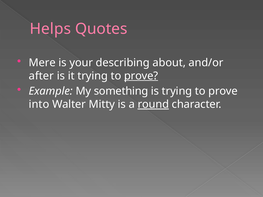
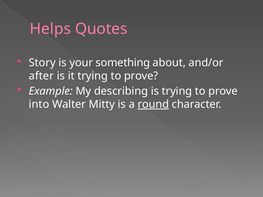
Mere: Mere -> Story
describing: describing -> something
prove at (141, 76) underline: present -> none
something: something -> describing
